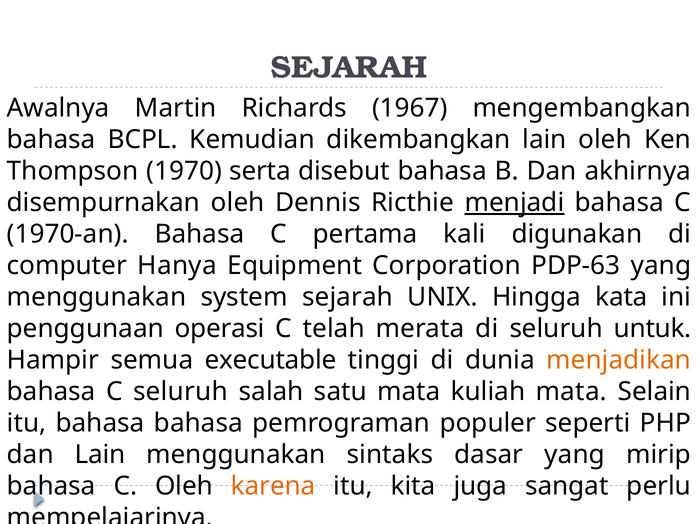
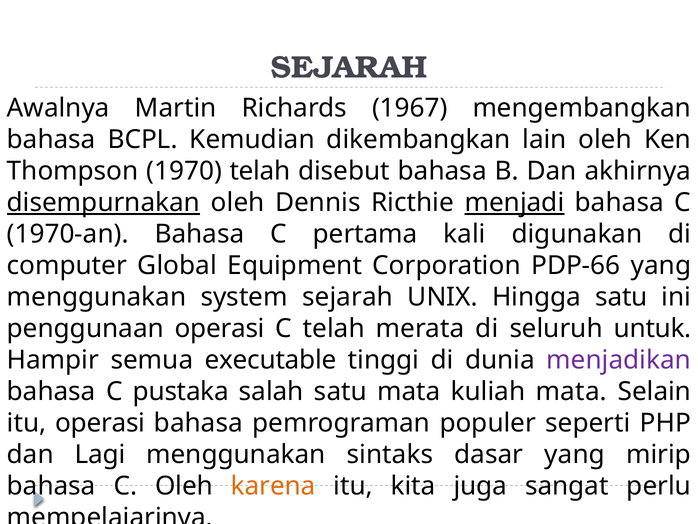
1970 serta: serta -> telah
disempurnakan underline: none -> present
Hanya: Hanya -> Global
PDP-63: PDP-63 -> PDP-66
Hingga kata: kata -> satu
menjadikan colour: orange -> purple
C seluruh: seluruh -> pustaka
itu bahasa: bahasa -> operasi
dan Lain: Lain -> Lagi
